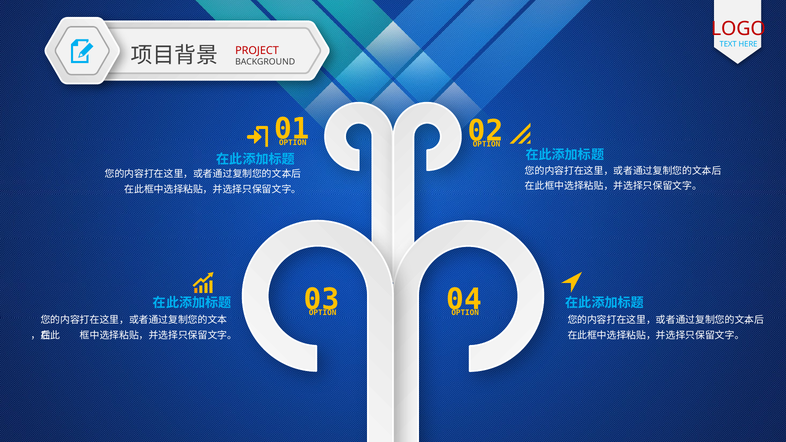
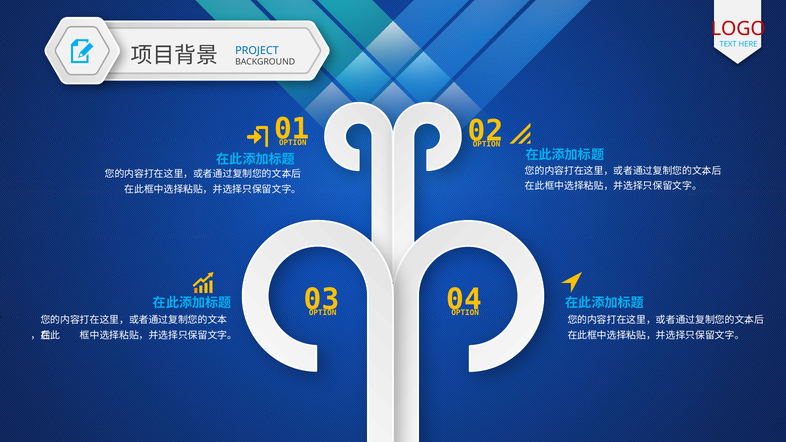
PROJECT colour: red -> blue
